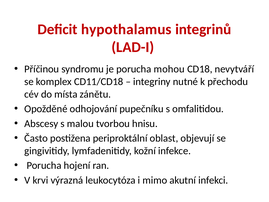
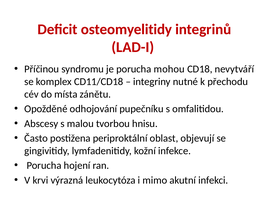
hypothalamus: hypothalamus -> osteomyelitidy
